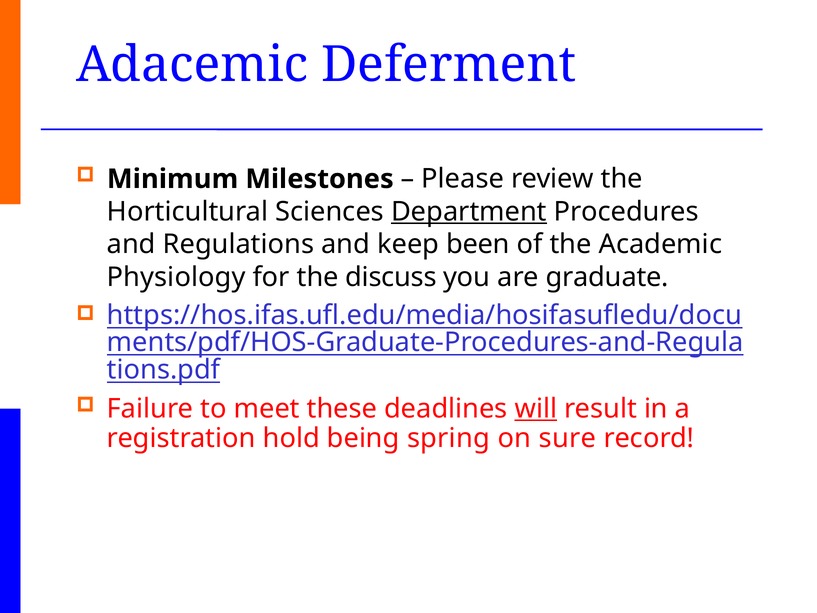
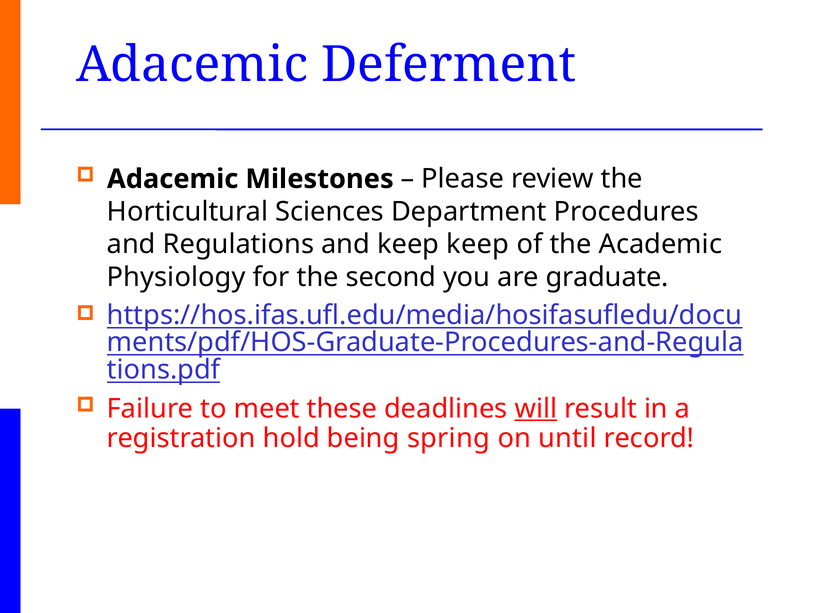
Minimum at (173, 179): Minimum -> Adacemic
Department underline: present -> none
keep been: been -> keep
discuss: discuss -> second
sure: sure -> until
